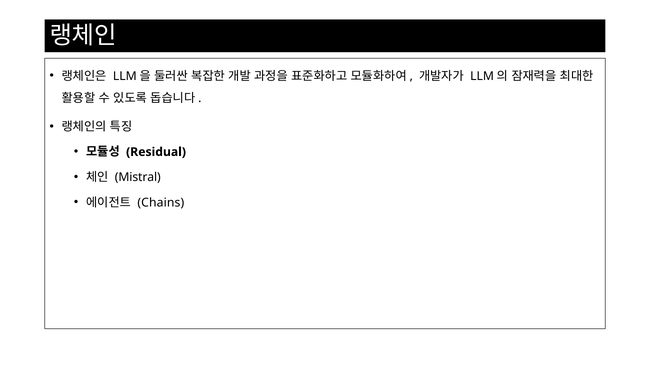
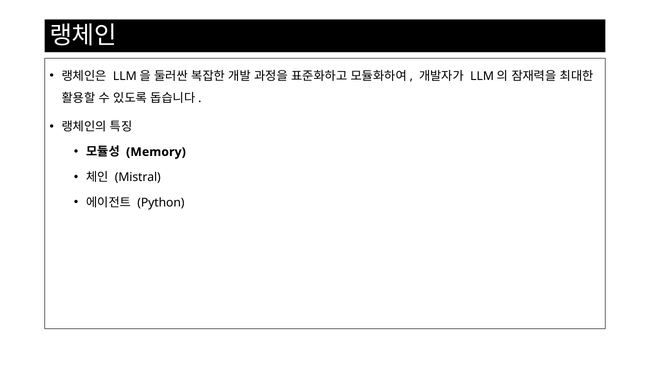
Residual: Residual -> Memory
Chains: Chains -> Python
